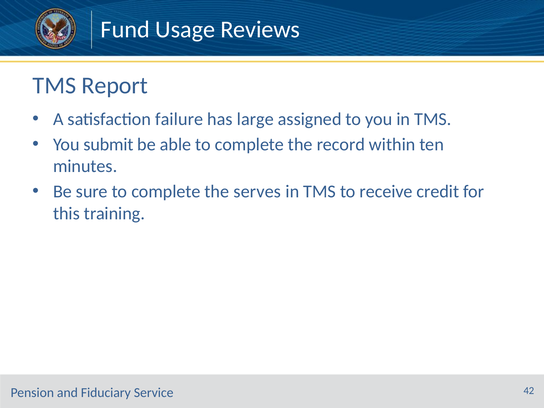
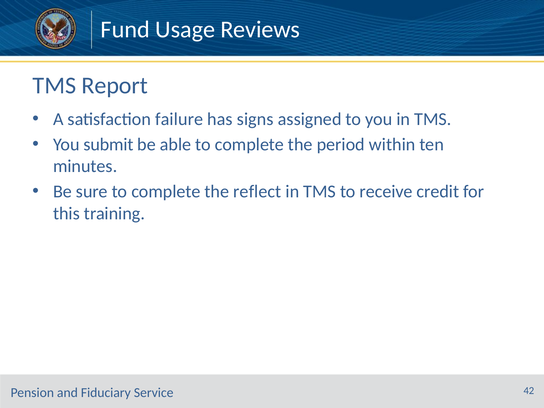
large: large -> signs
record: record -> period
serves: serves -> reflect
